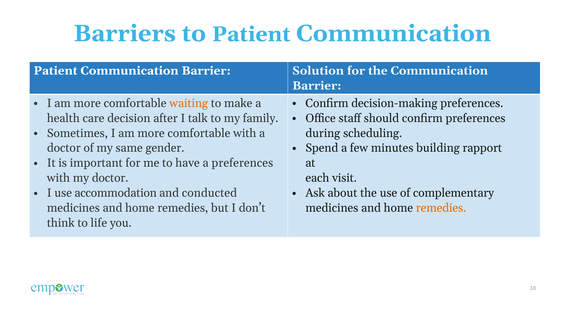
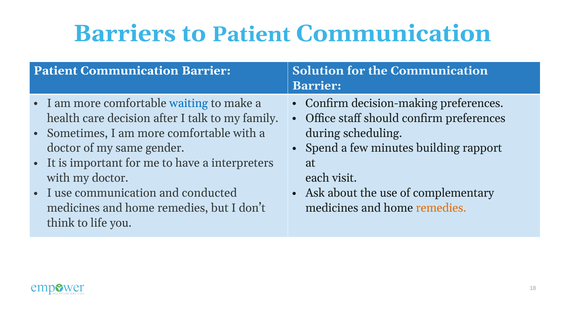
waiting colour: orange -> blue
a preferences: preferences -> interpreters
use accommodation: accommodation -> communication
